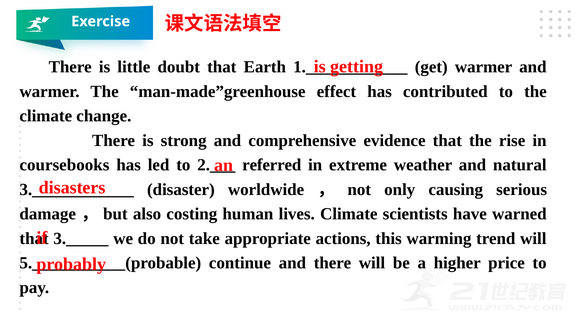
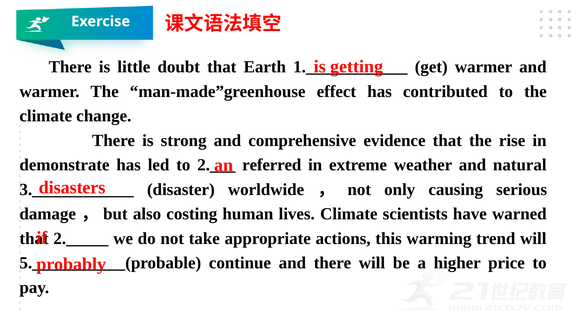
coursebooks: coursebooks -> demonstrate
3._____: 3._____ -> 2._____
